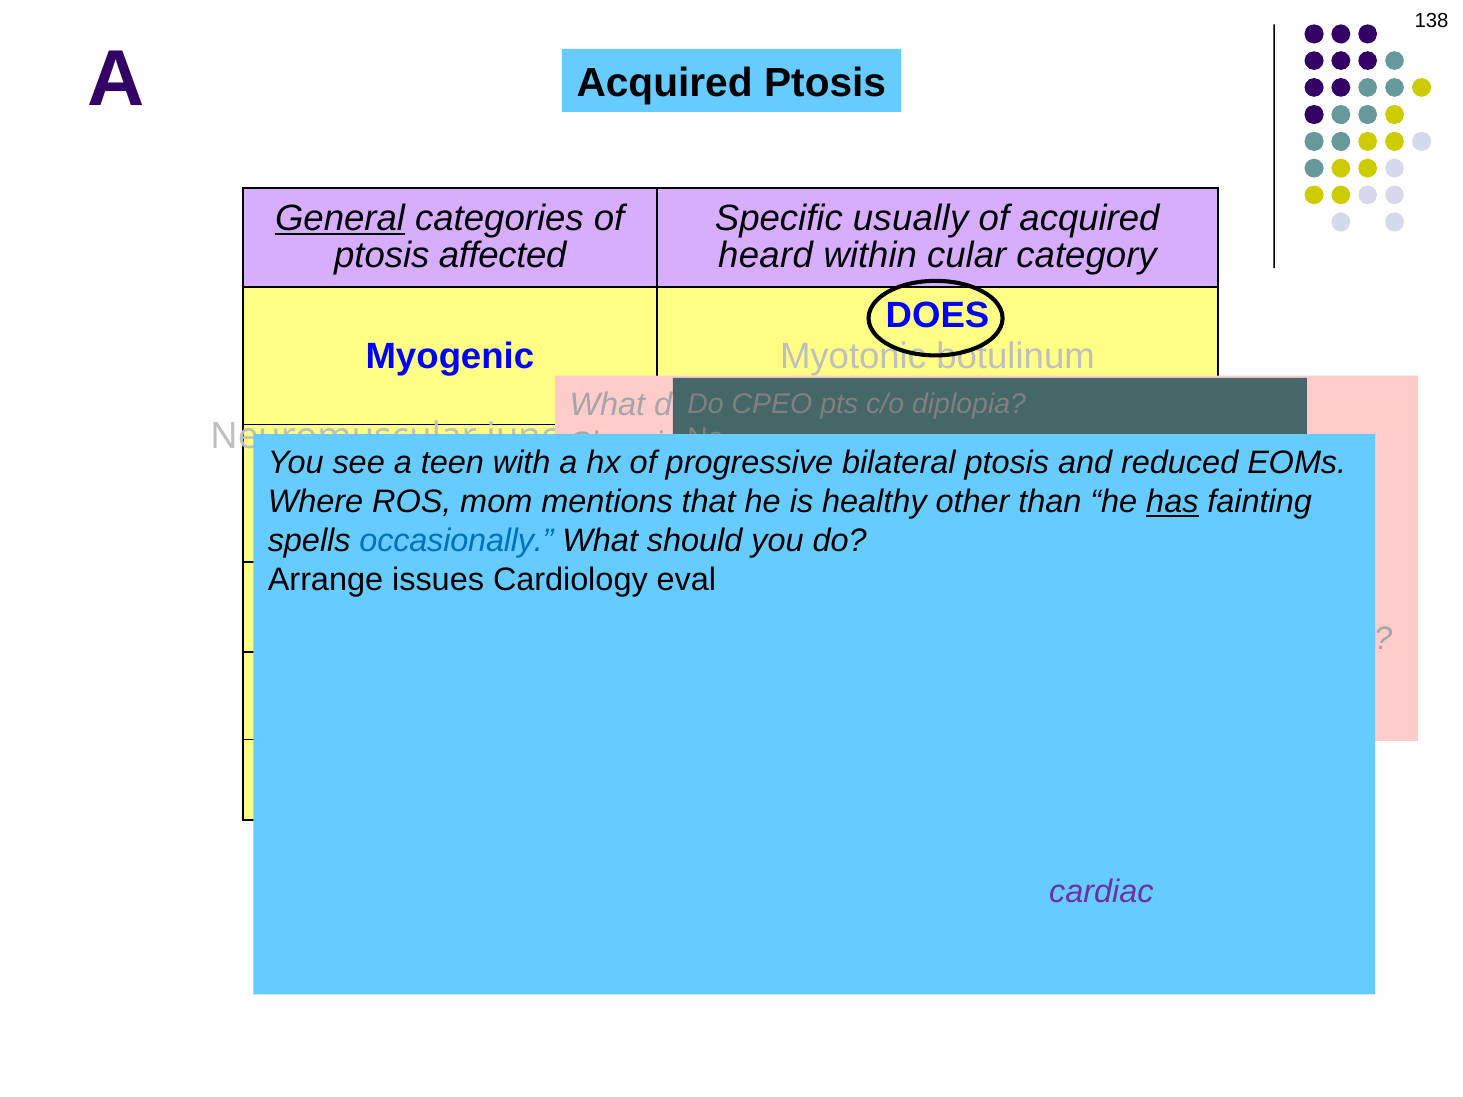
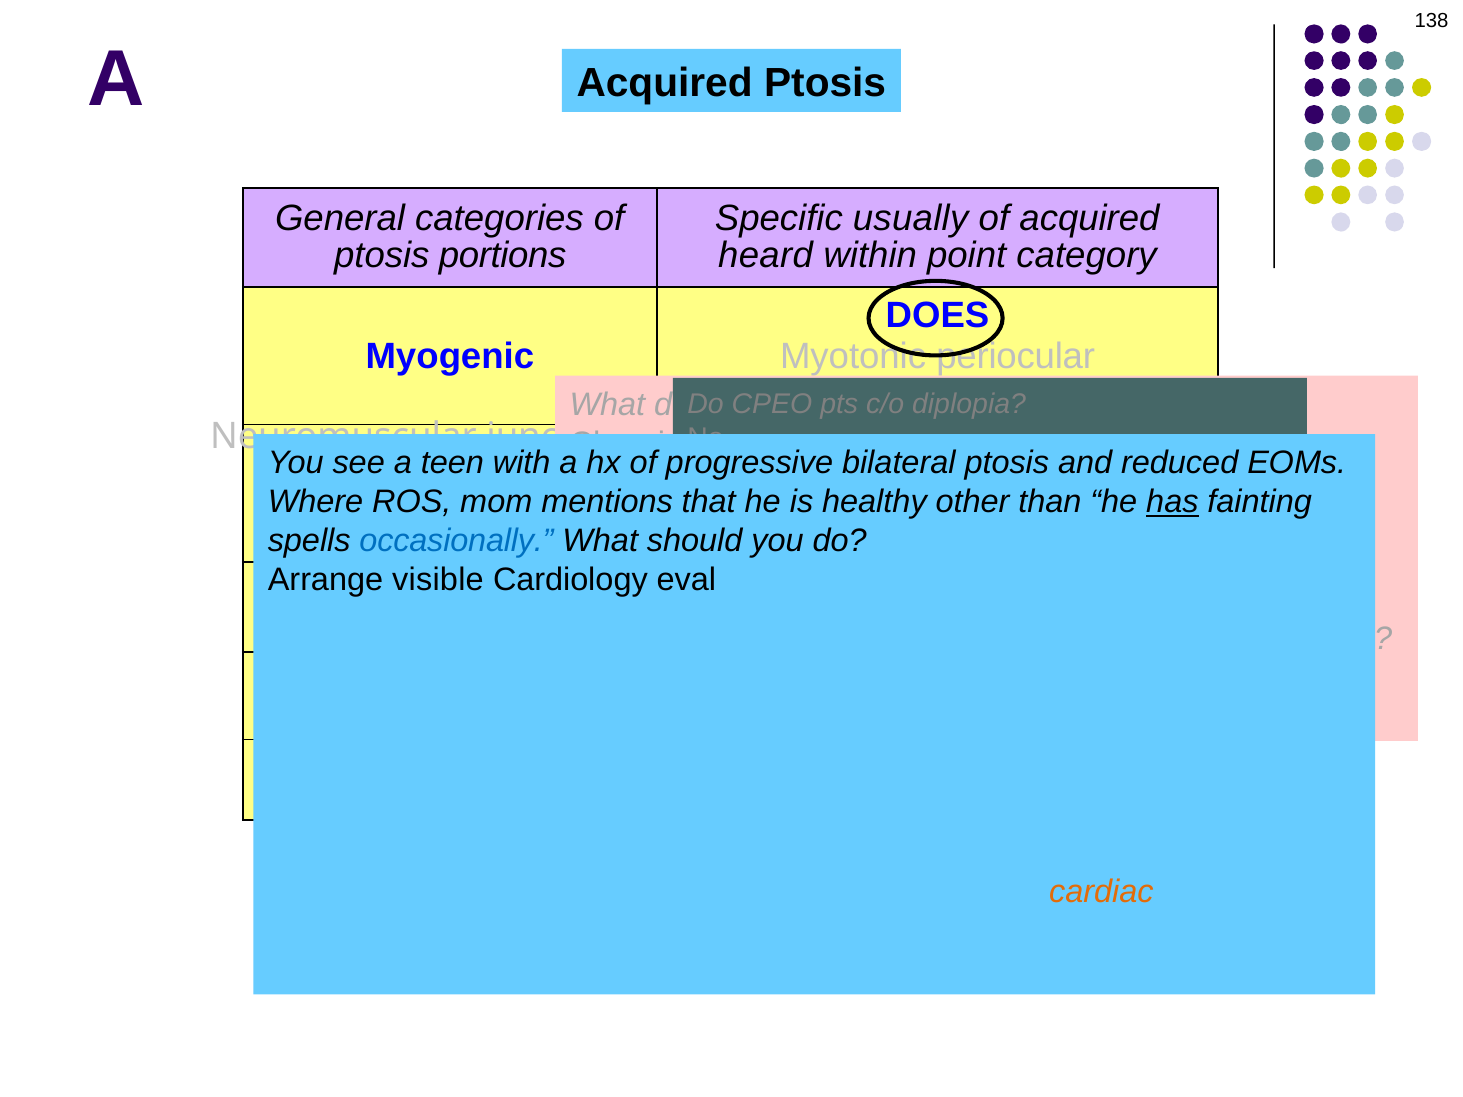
General underline: present -> none
affected: affected -> portions
cular: cular -> point
botulinum: botulinum -> periocular
issues: issues -> visible
cardiac colour: purple -> orange
